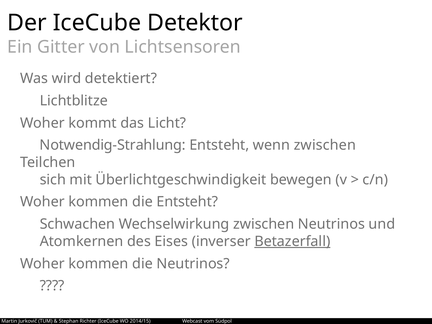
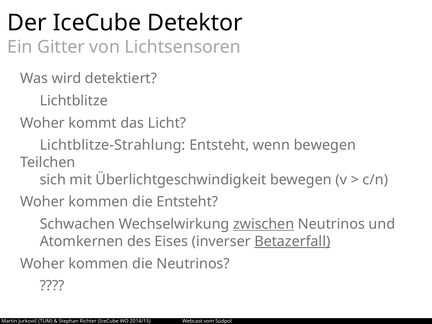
Notwendig-Strahlung: Notwendig-Strahlung -> Lichtblitze-Strahlung
wenn zwischen: zwischen -> bewegen
zwischen at (264, 224) underline: none -> present
